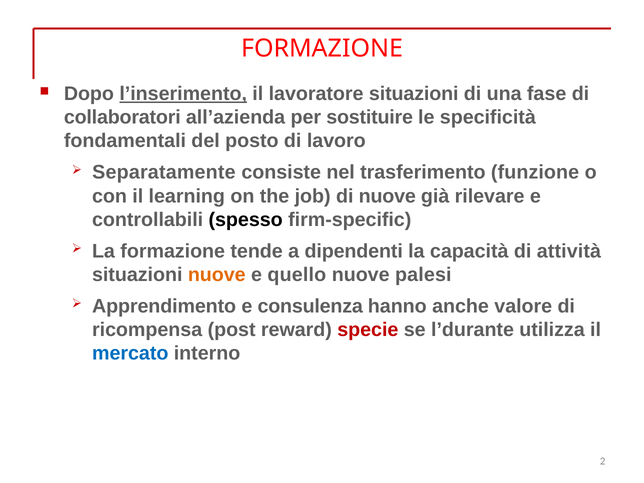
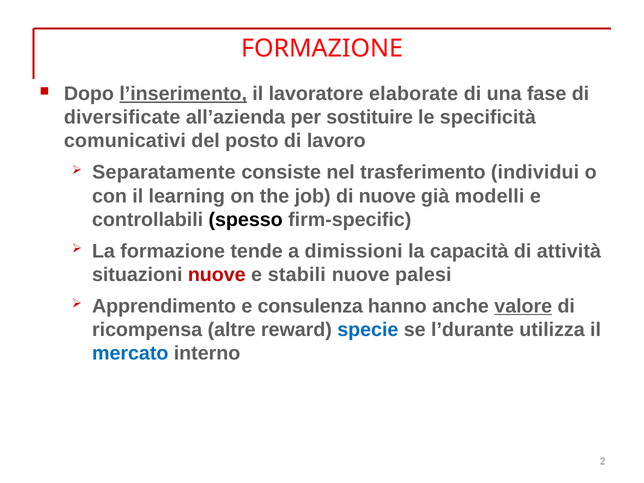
lavoratore situazioni: situazioni -> elaborate
collaboratori: collaboratori -> diversificate
fondamentali: fondamentali -> comunicativi
funzione: funzione -> individui
rilevare: rilevare -> modelli
dipendenti: dipendenti -> dimissioni
nuove at (217, 275) colour: orange -> red
quello: quello -> stabili
valore underline: none -> present
post: post -> altre
specie colour: red -> blue
